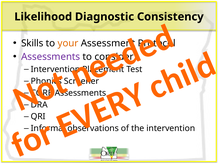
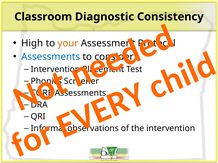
Likelihood: Likelihood -> Classroom
Skills: Skills -> High
Assessments at (51, 57) colour: purple -> blue
